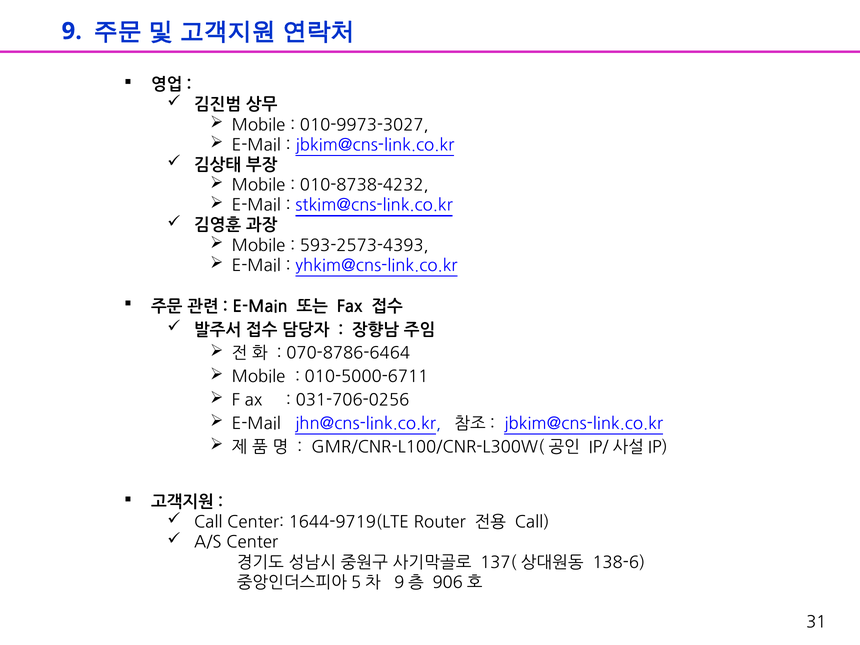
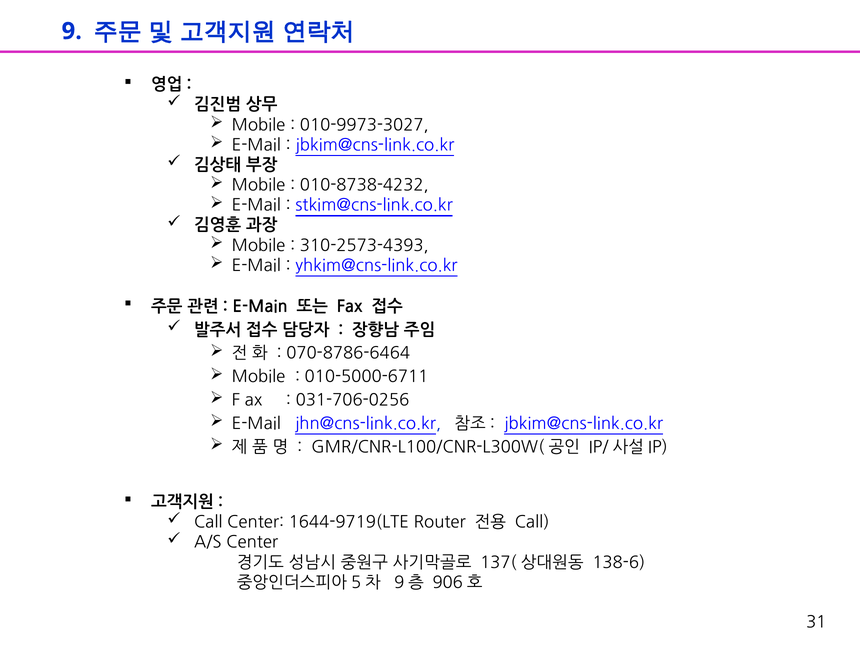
593-2573-4393: 593-2573-4393 -> 310-2573-4393
